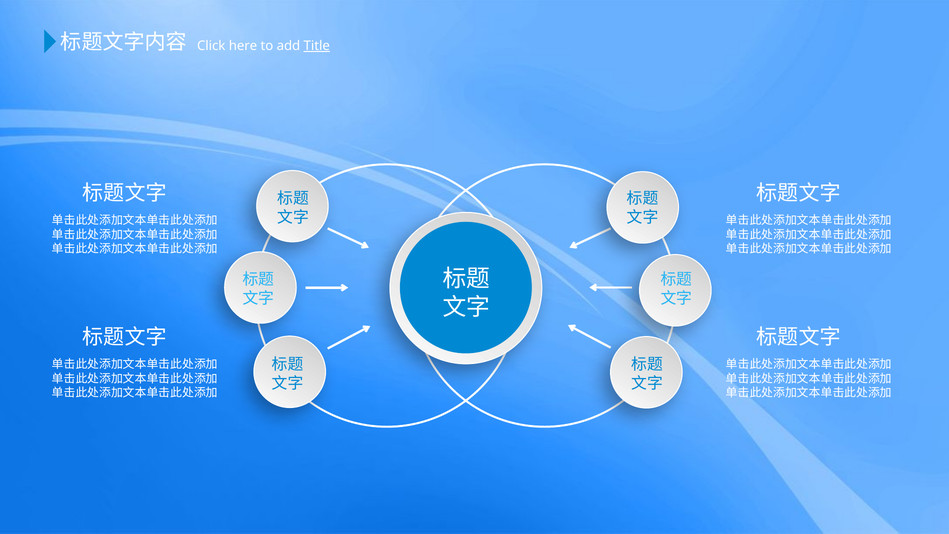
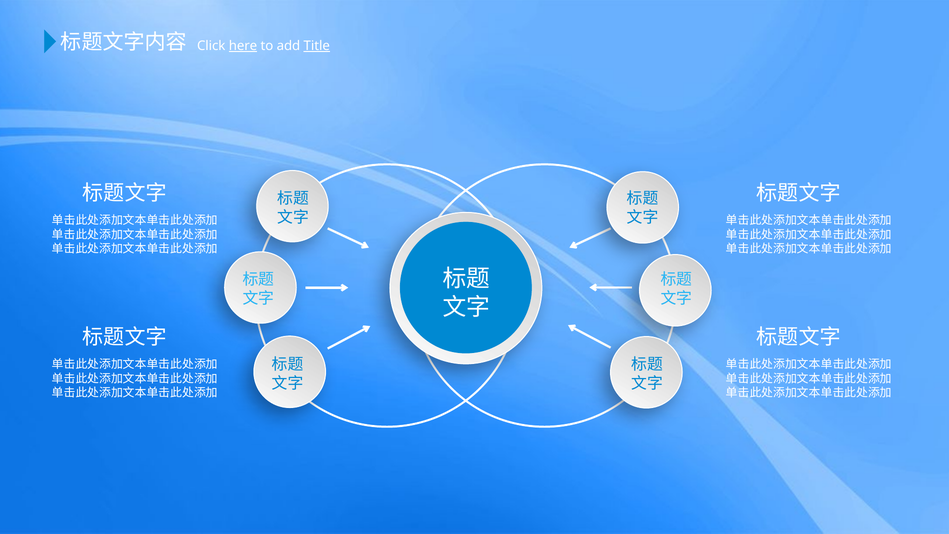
here underline: none -> present
